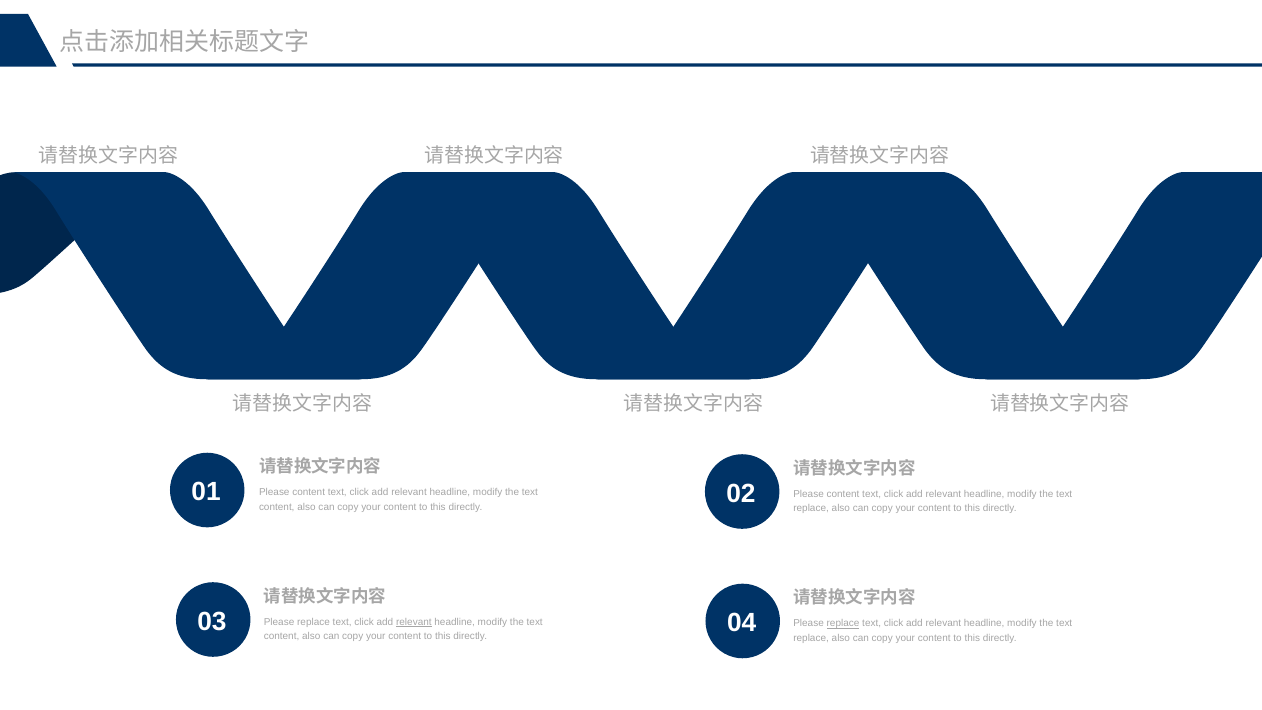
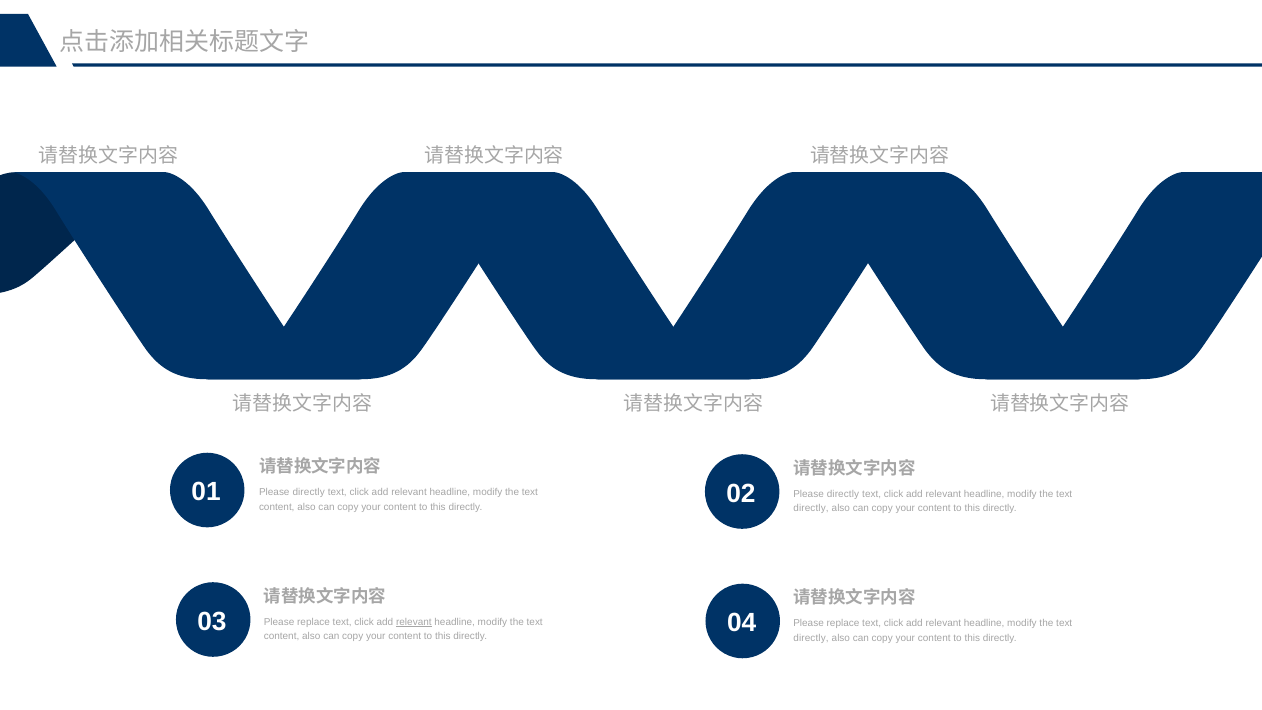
content at (309, 492): content -> directly
content at (843, 494): content -> directly
replace at (811, 508): replace -> directly
replace at (843, 623) underline: present -> none
replace at (811, 638): replace -> directly
